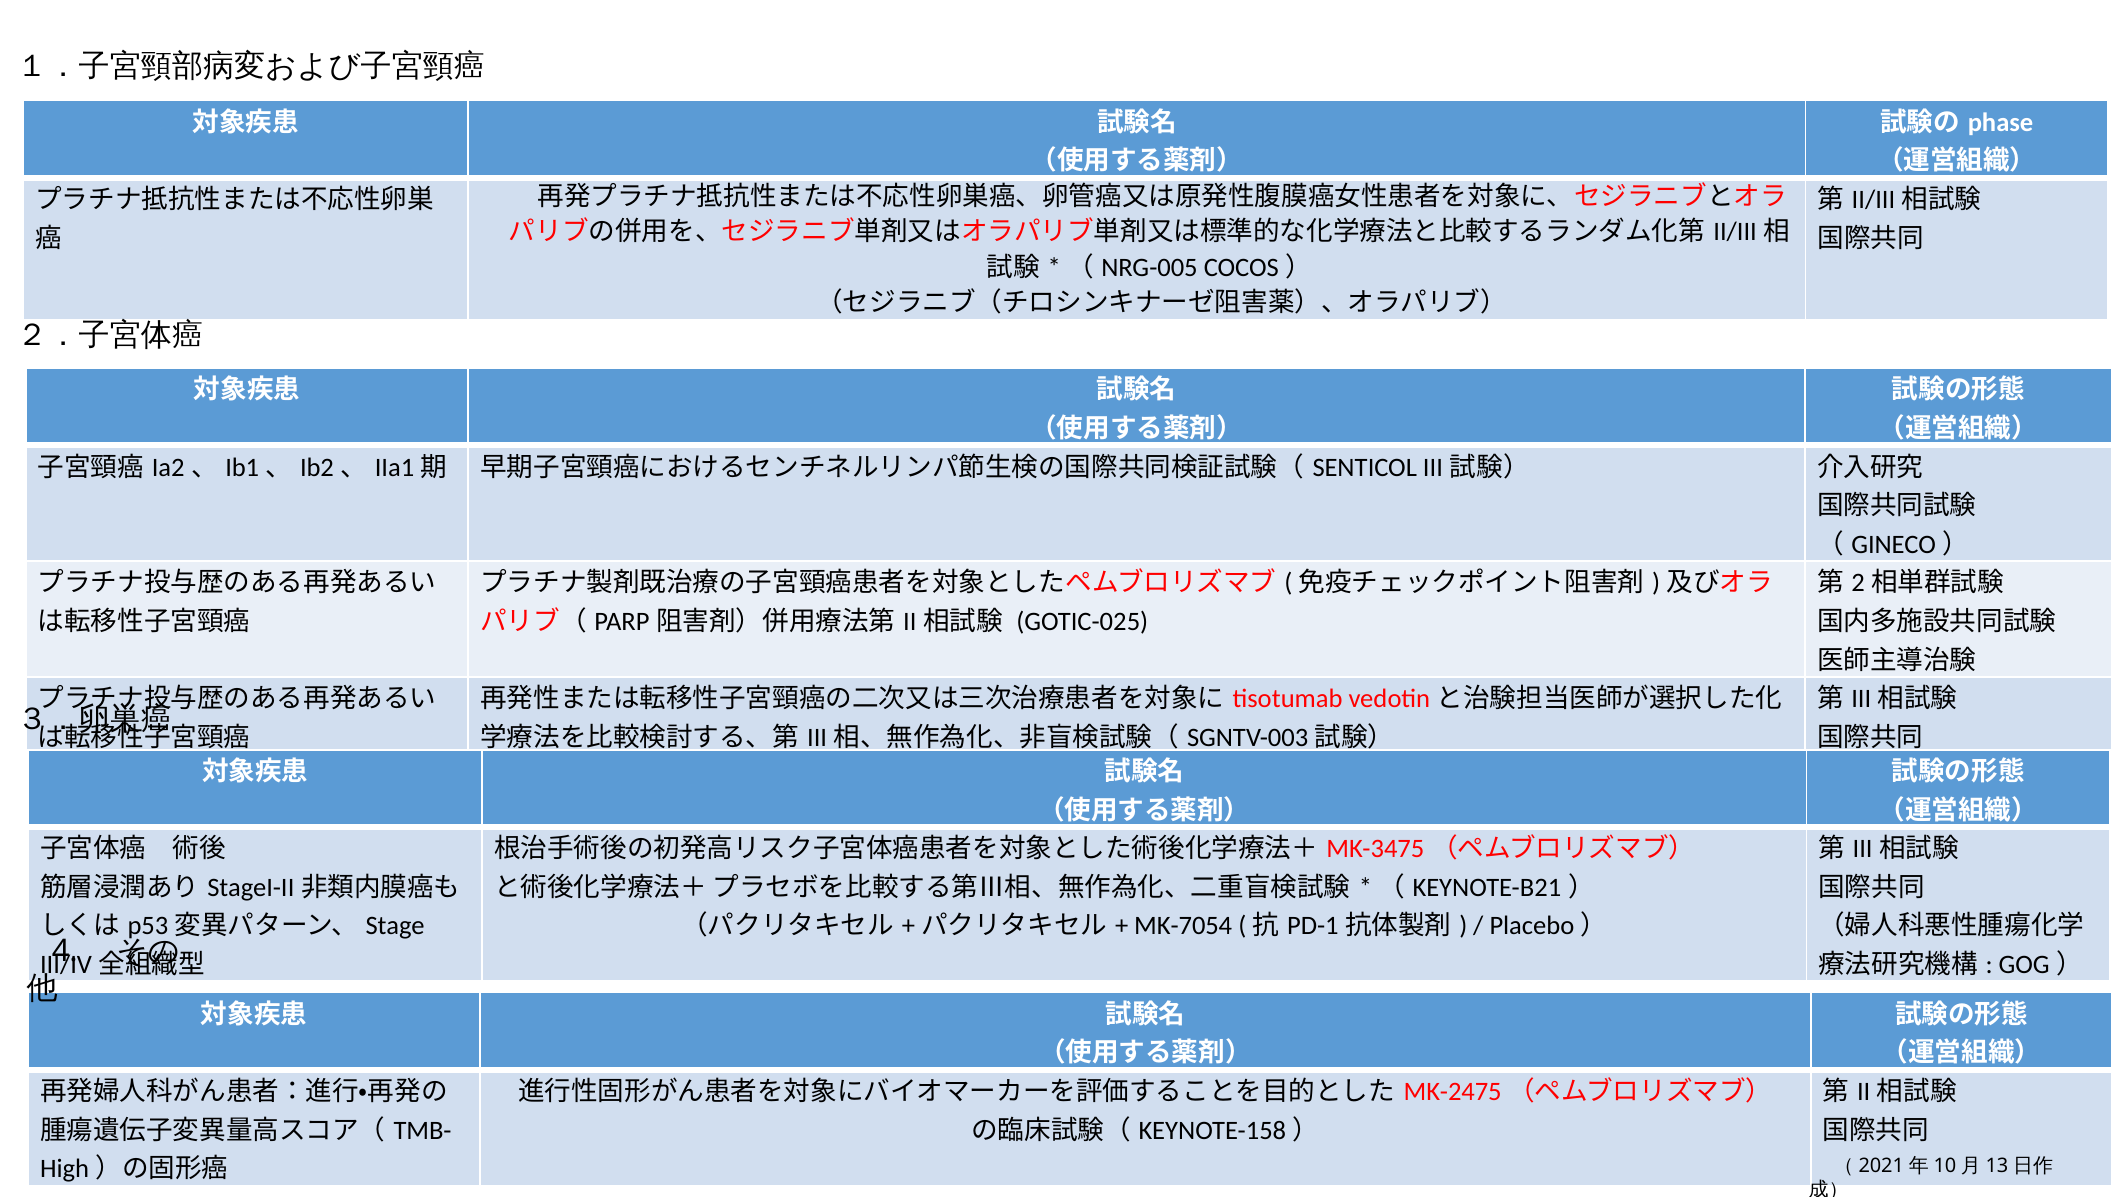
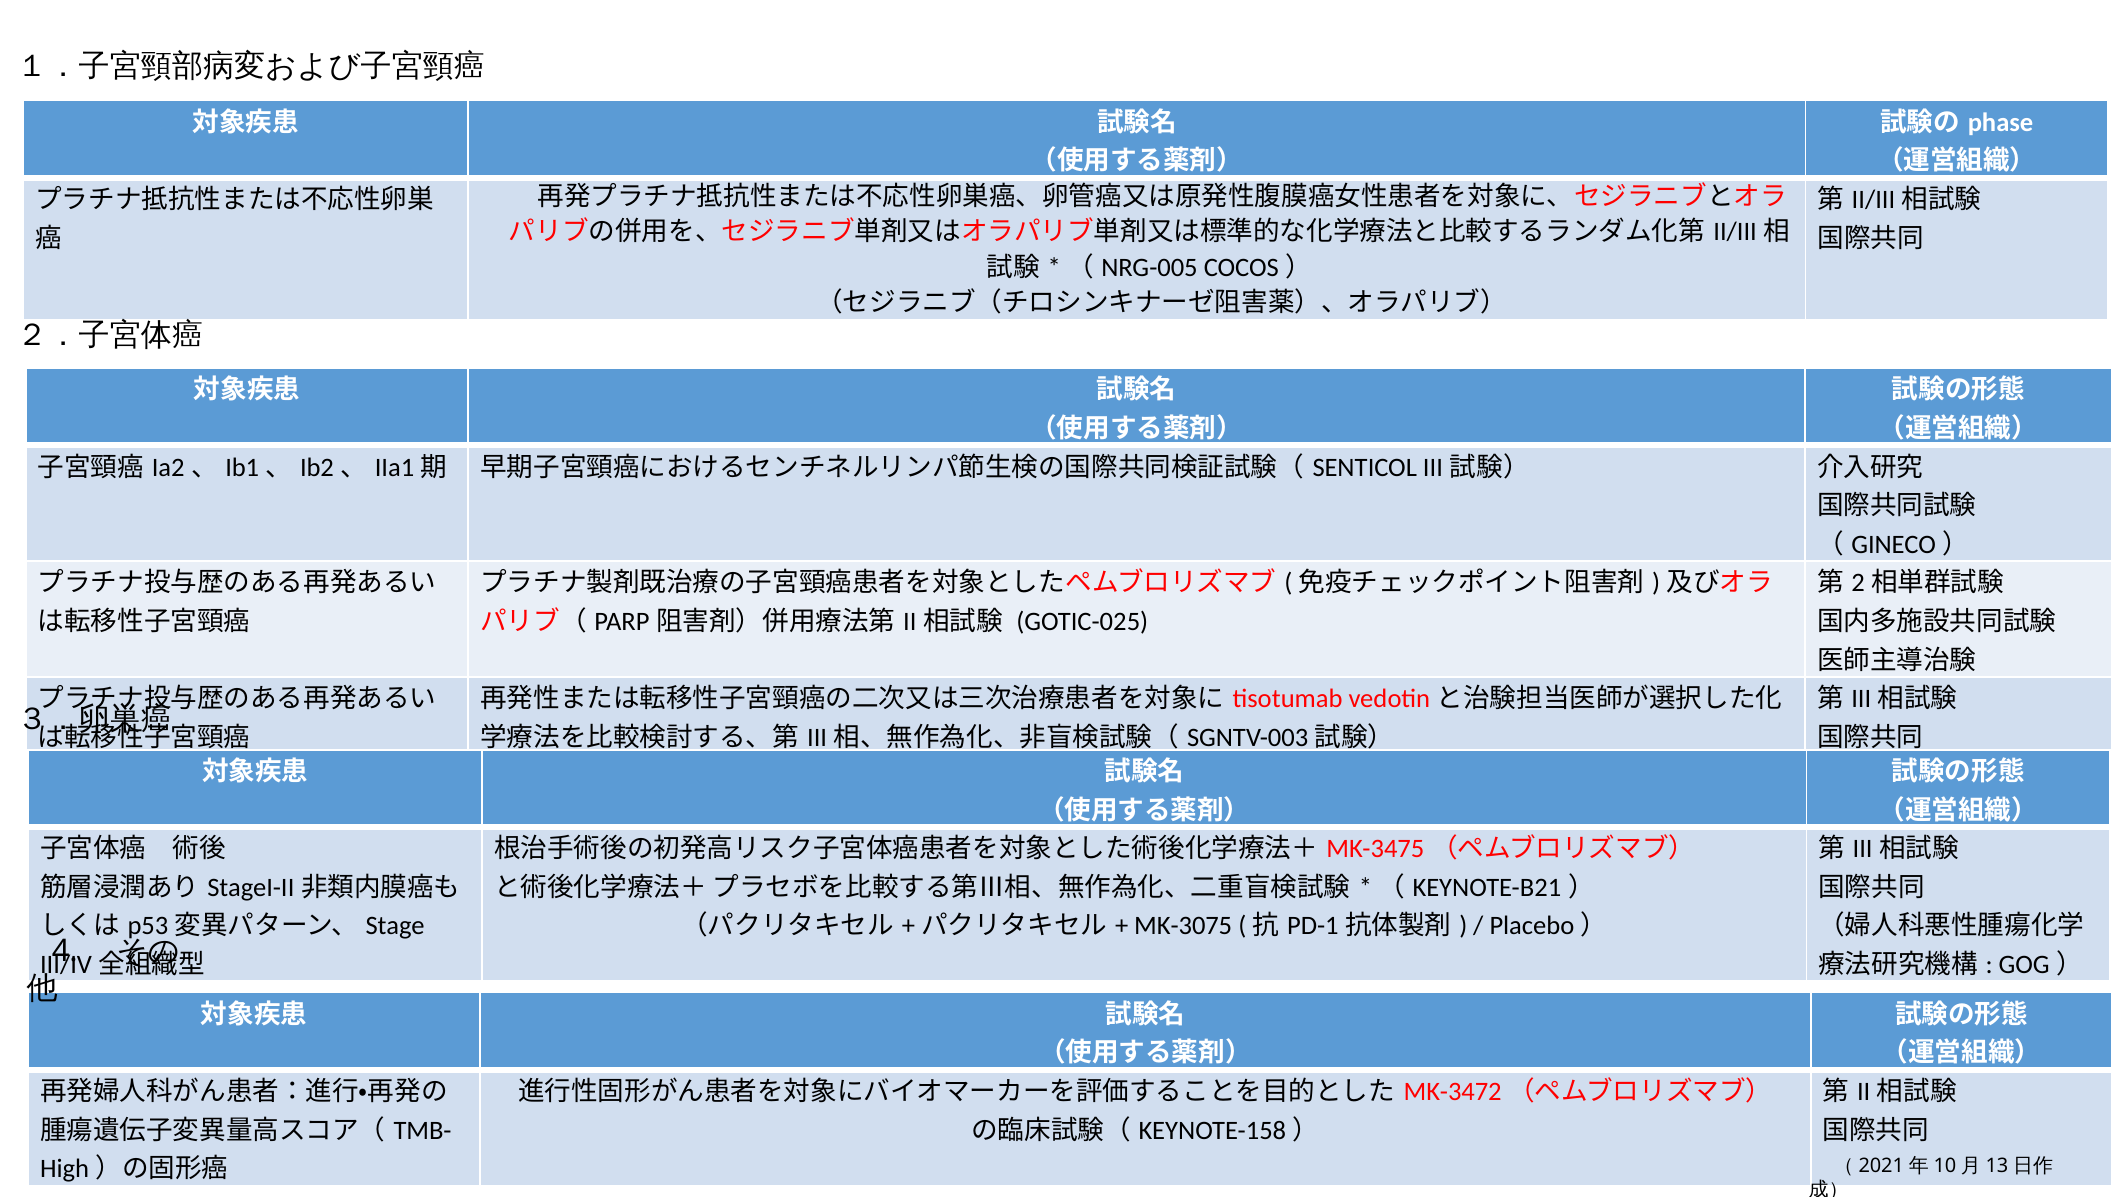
MK-7054: MK-7054 -> MK-3075
MK-2475: MK-2475 -> MK-3472
